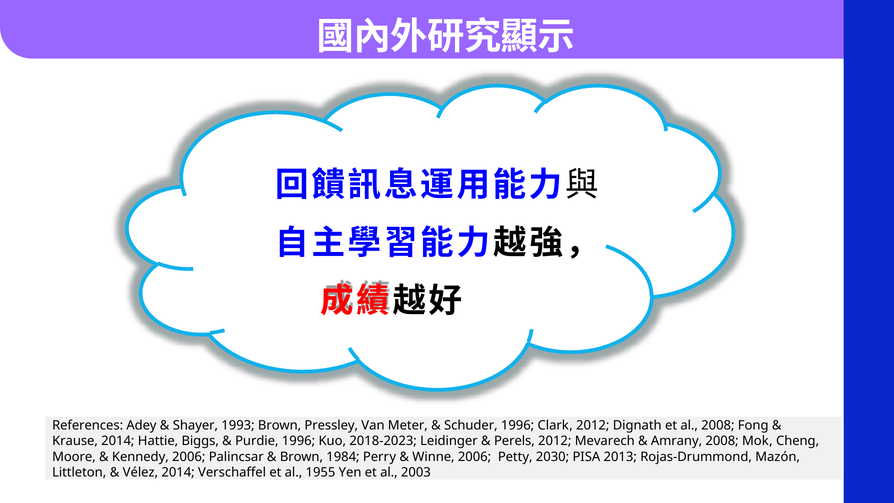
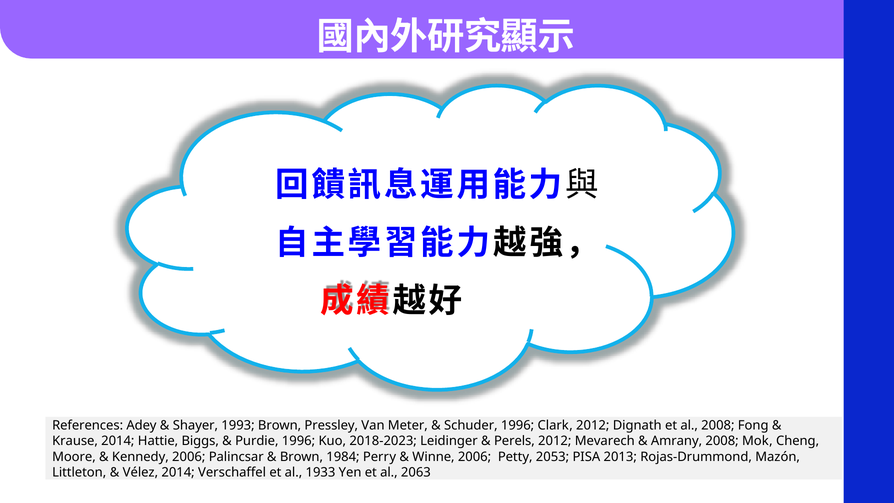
2030: 2030 -> 2053
1955: 1955 -> 1933
2003: 2003 -> 2063
